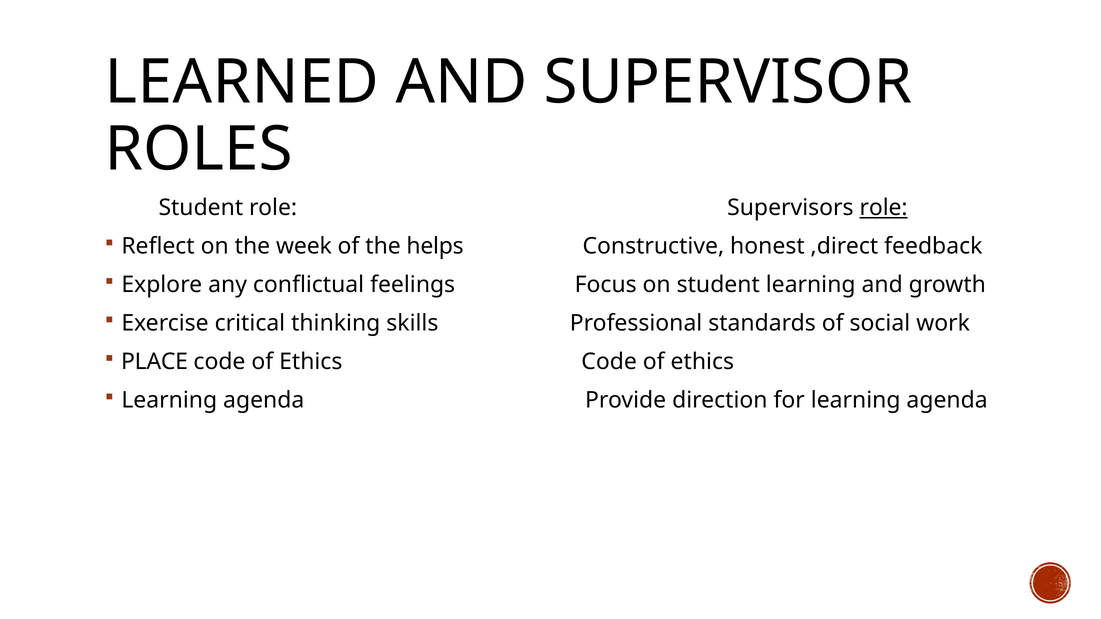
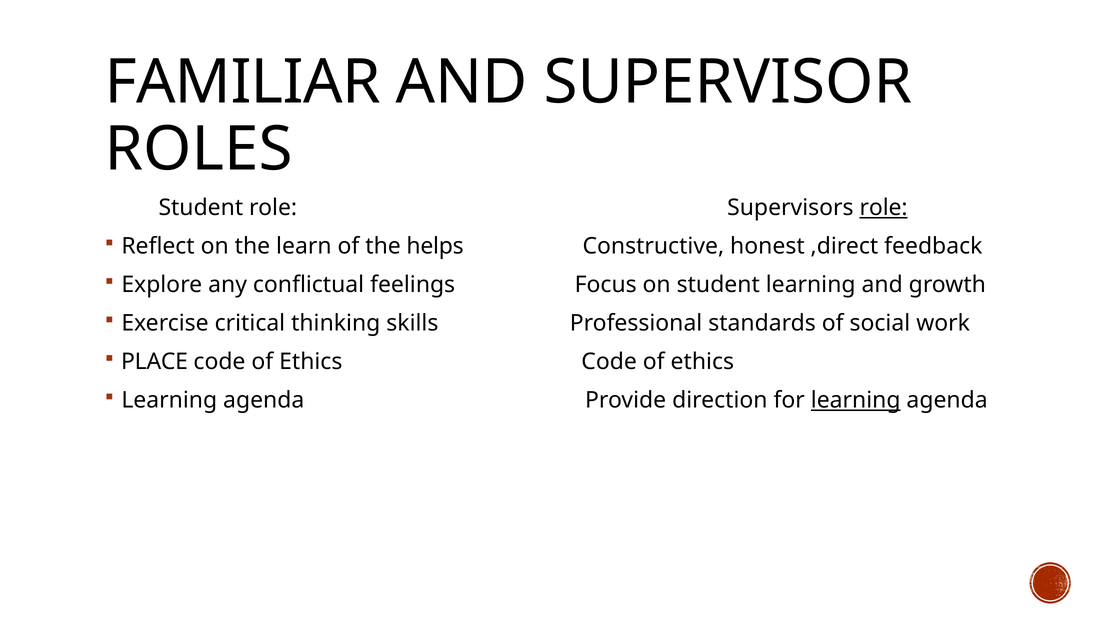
LEARNED: LEARNED -> FAMILIAR
week: week -> learn
learning at (856, 401) underline: none -> present
